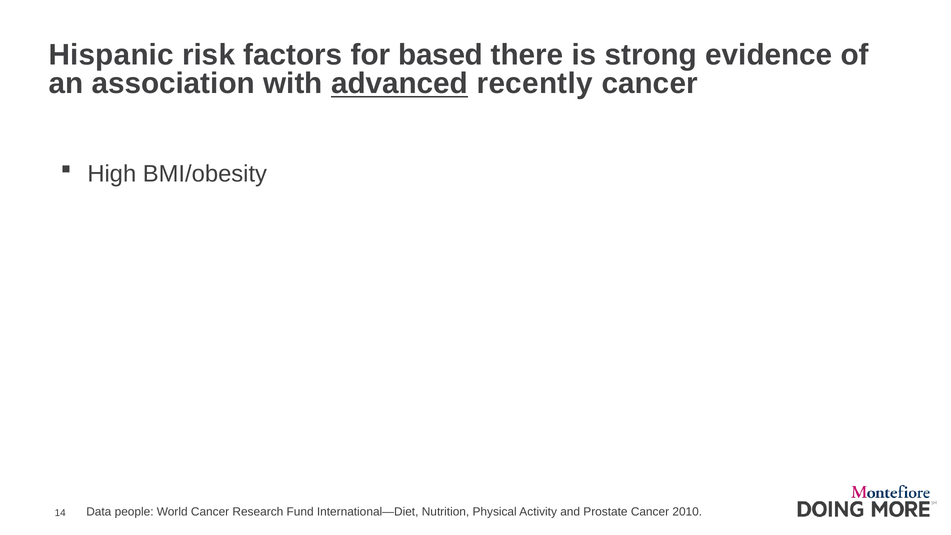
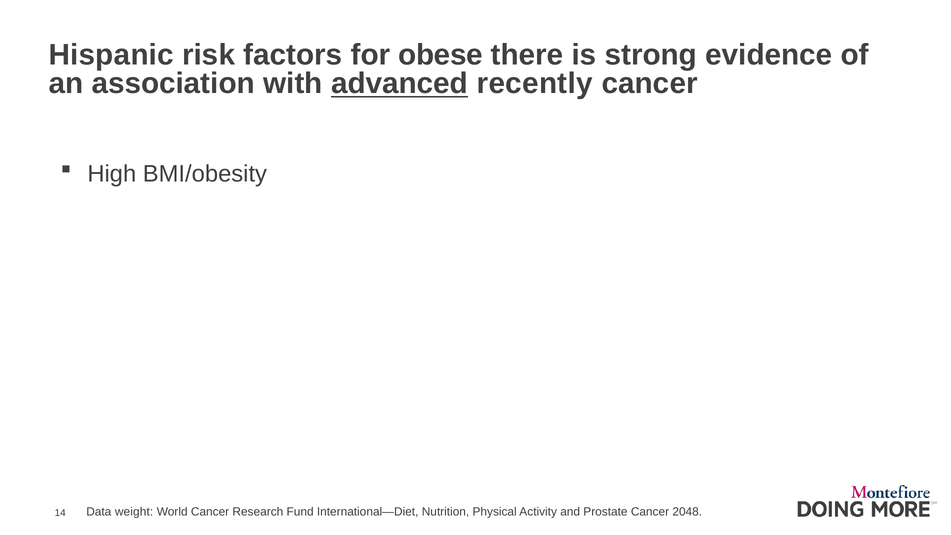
based: based -> obese
people: people -> weight
2010: 2010 -> 2048
